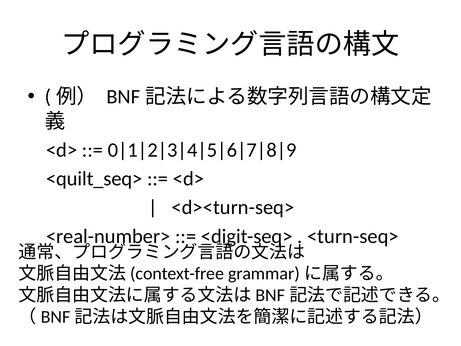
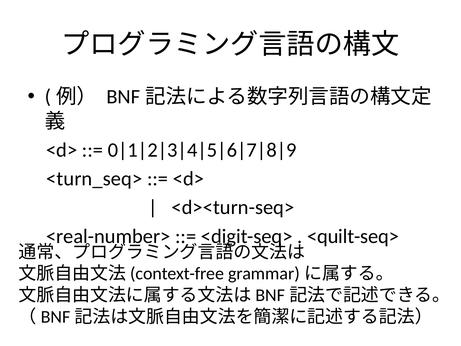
<quilt_seq>: <quilt_seq> -> <turn_seq>
<turn-seq>: <turn-seq> -> <quilt-seq>
